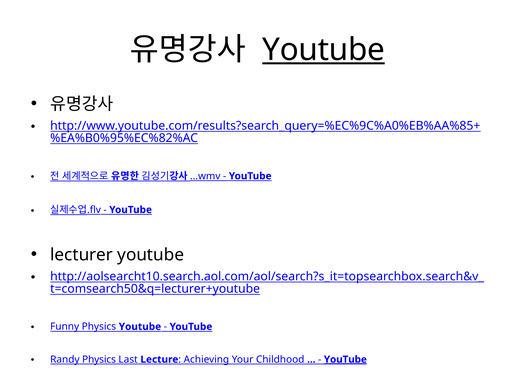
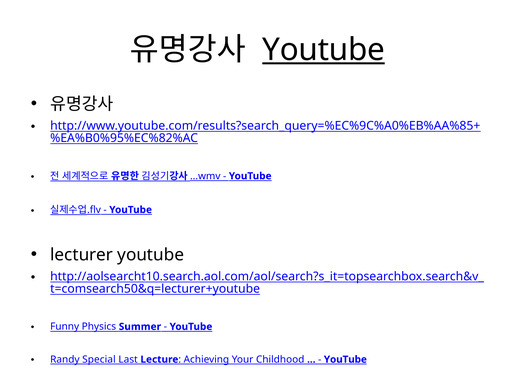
Physics Youtube: Youtube -> Summer
Randy Physics: Physics -> Special
YouTube at (345, 360) underline: present -> none
